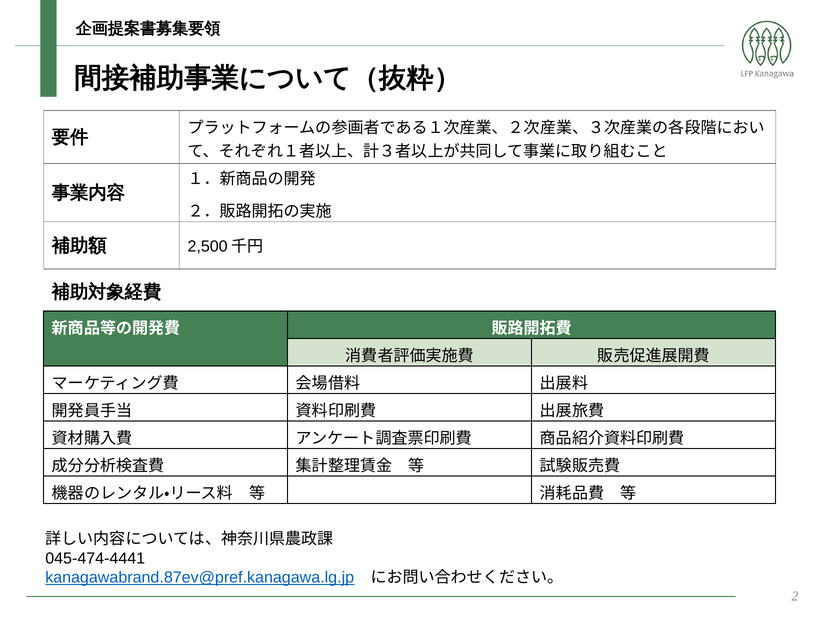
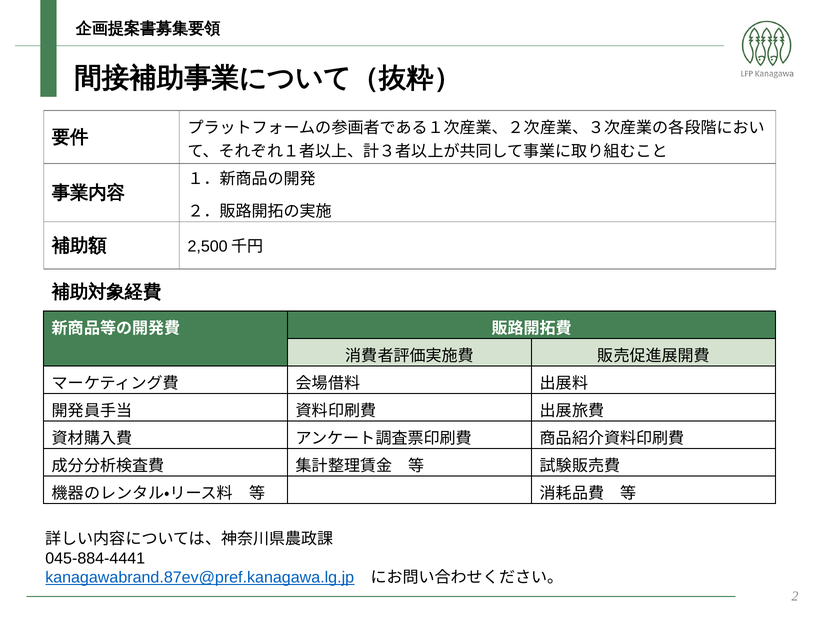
045-474-4441: 045-474-4441 -> 045-884-4441
